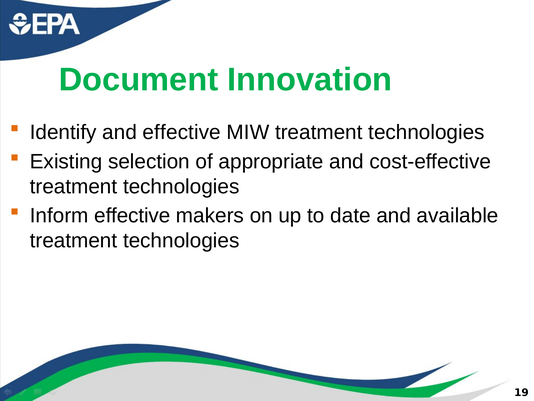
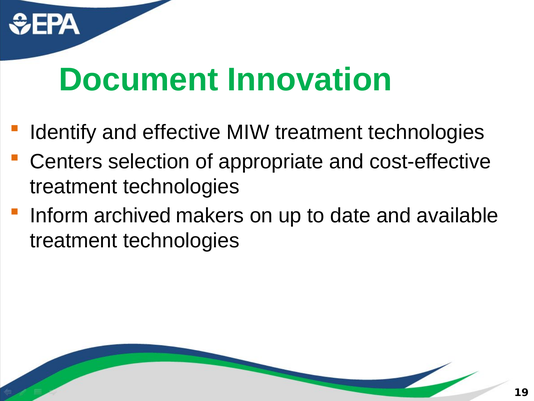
Existing: Existing -> Centers
Inform effective: effective -> archived
